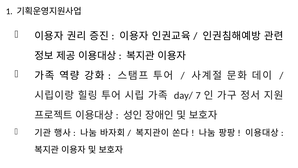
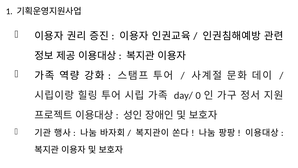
7: 7 -> 0
